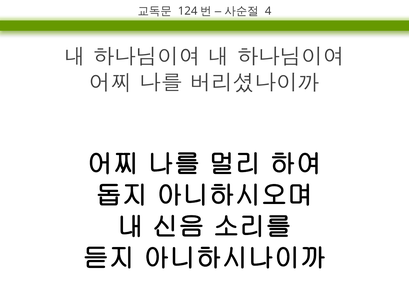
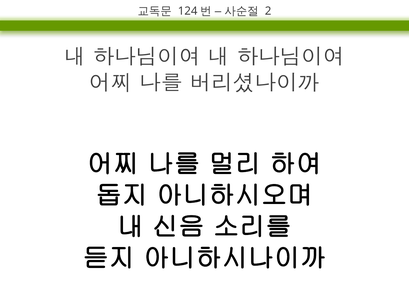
4: 4 -> 2
